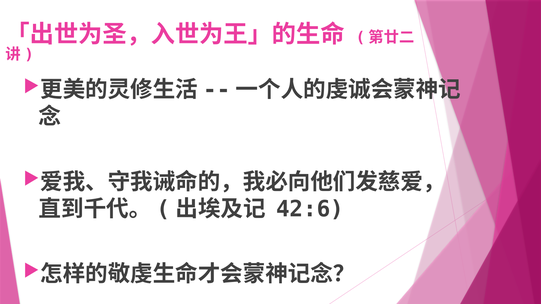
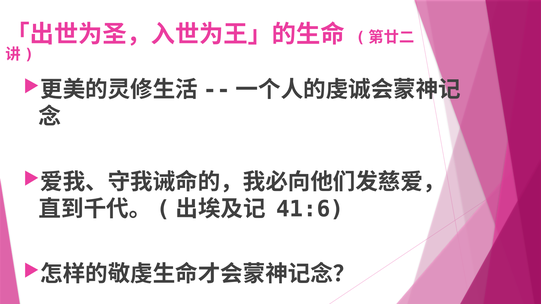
42:6: 42:6 -> 41:6
